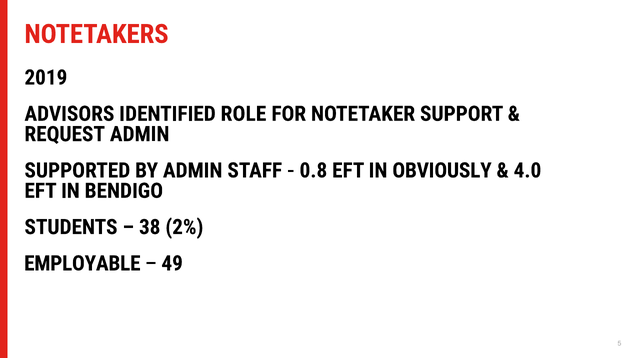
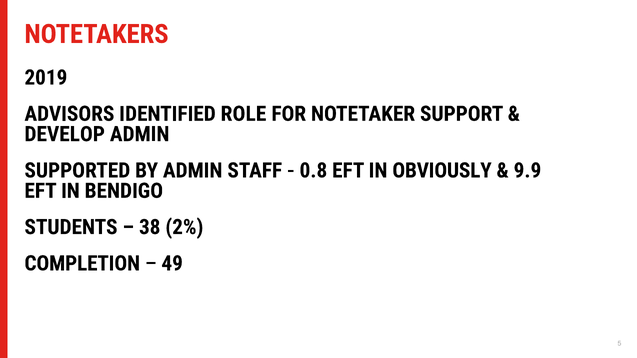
REQUEST: REQUEST -> DEVELOP
4.0: 4.0 -> 9.9
EMPLOYABLE: EMPLOYABLE -> COMPLETION
